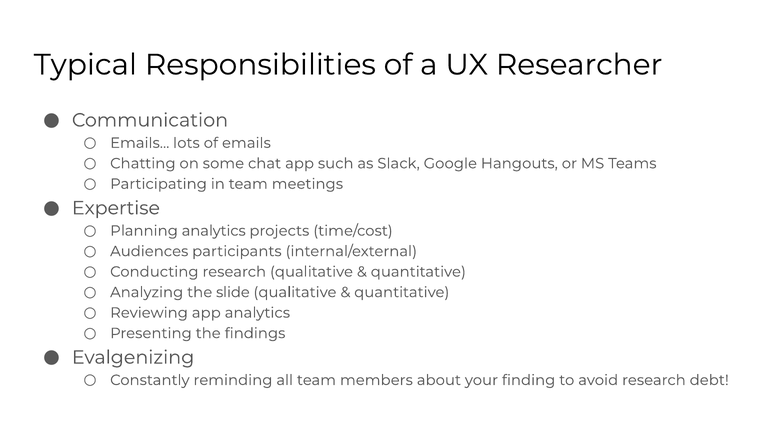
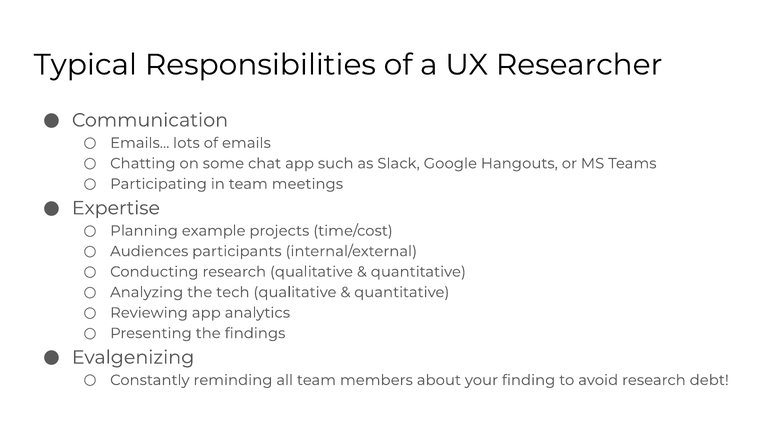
Planning analytics: analytics -> example
slide: slide -> tech
